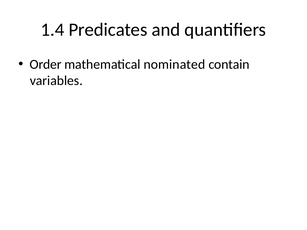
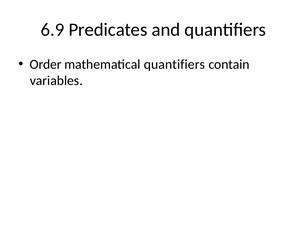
1.4: 1.4 -> 6.9
mathematical nominated: nominated -> quantifiers
